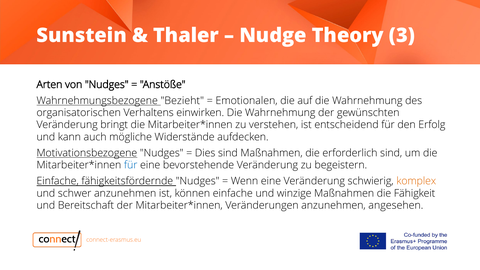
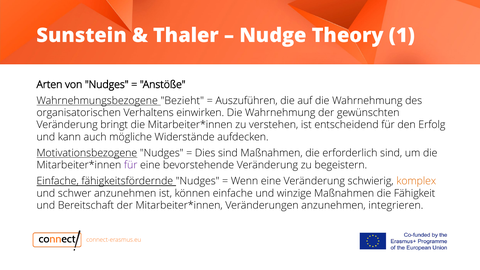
3: 3 -> 1
Emotionalen: Emotionalen -> Auszuführen
für at (131, 165) colour: blue -> purple
angesehen: angesehen -> integrieren
